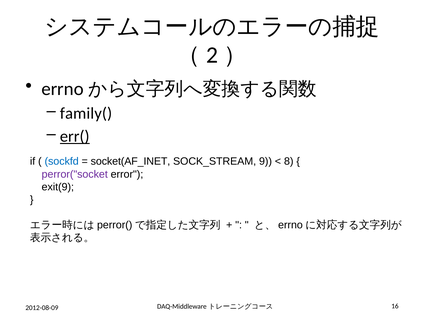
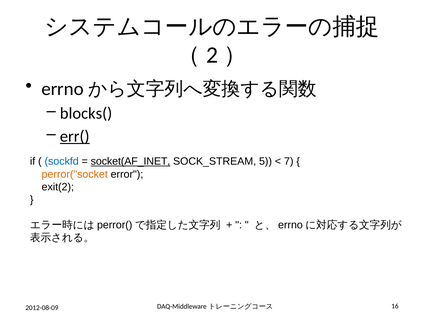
family(: family( -> blocks(
socket(AF_INET underline: none -> present
9: 9 -> 5
8: 8 -> 7
perror("socket colour: purple -> orange
exit(9: exit(9 -> exit(2
